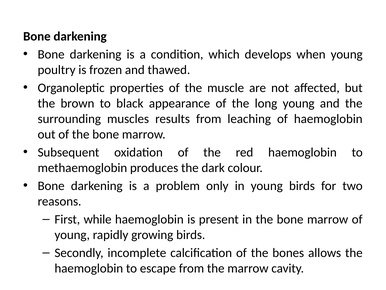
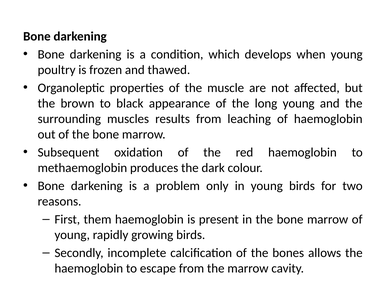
while: while -> them
